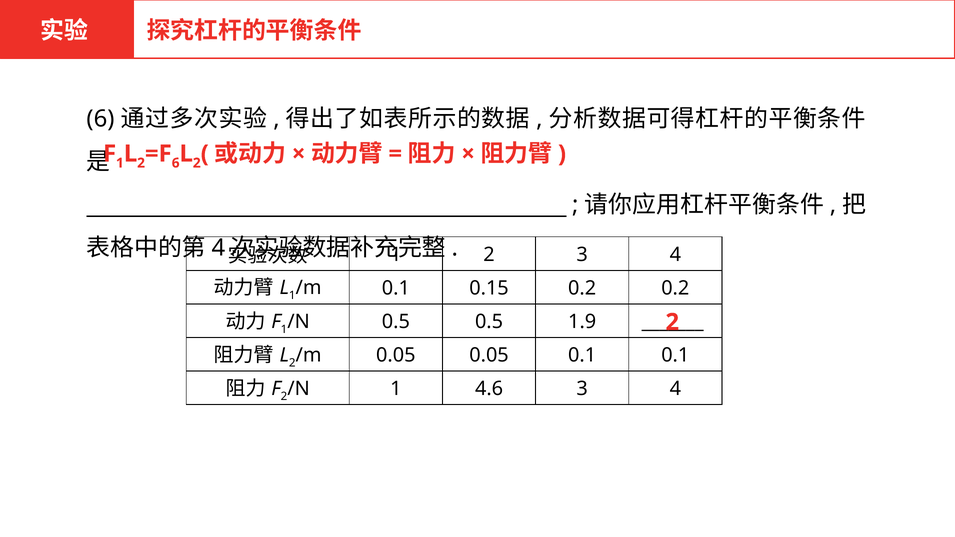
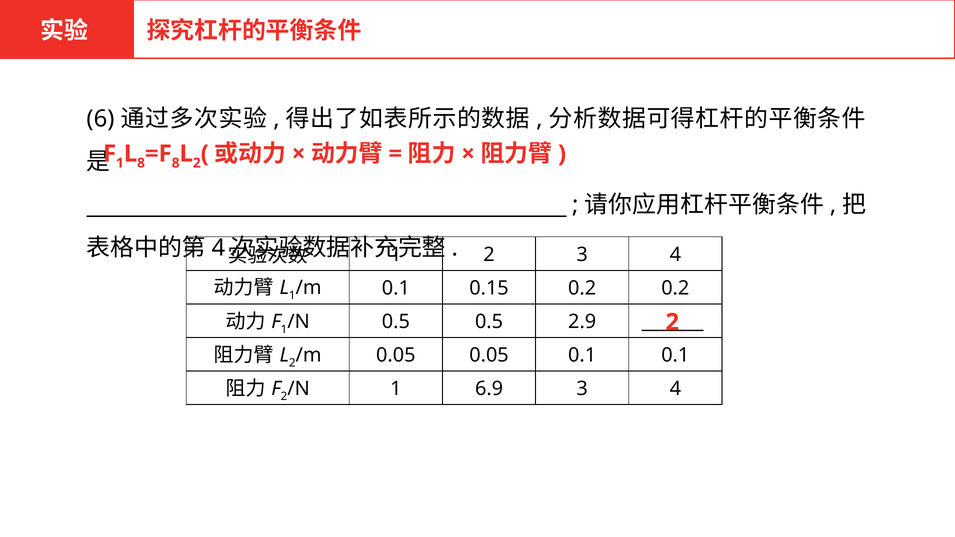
2 at (141, 163): 2 -> 8
6 at (176, 163): 6 -> 8
1.9: 1.9 -> 2.9
4.6: 4.6 -> 6.9
